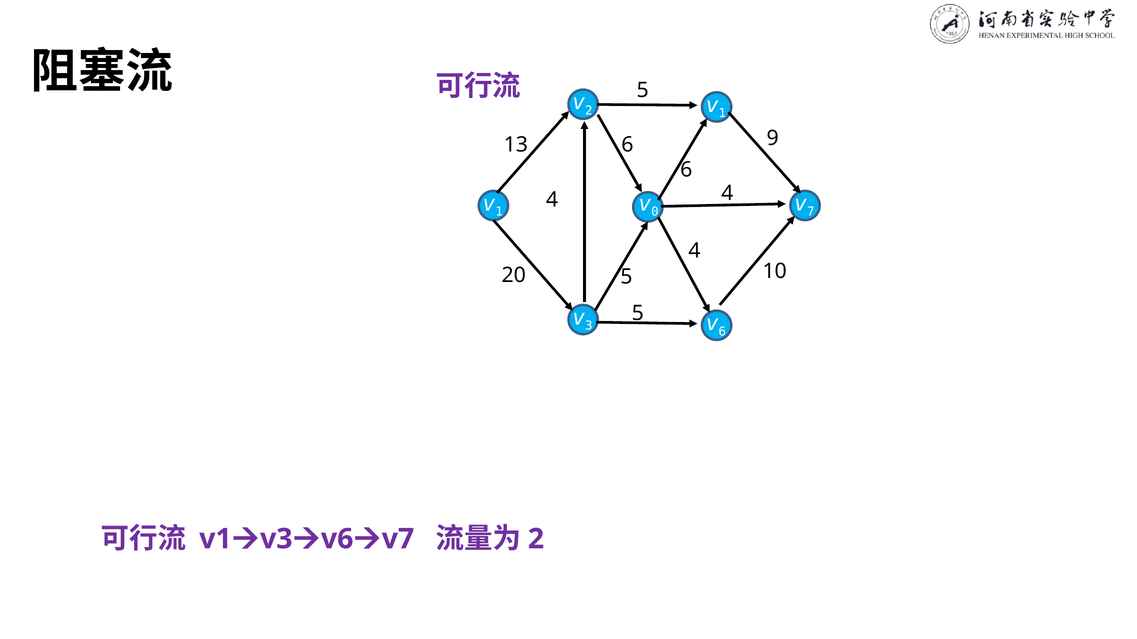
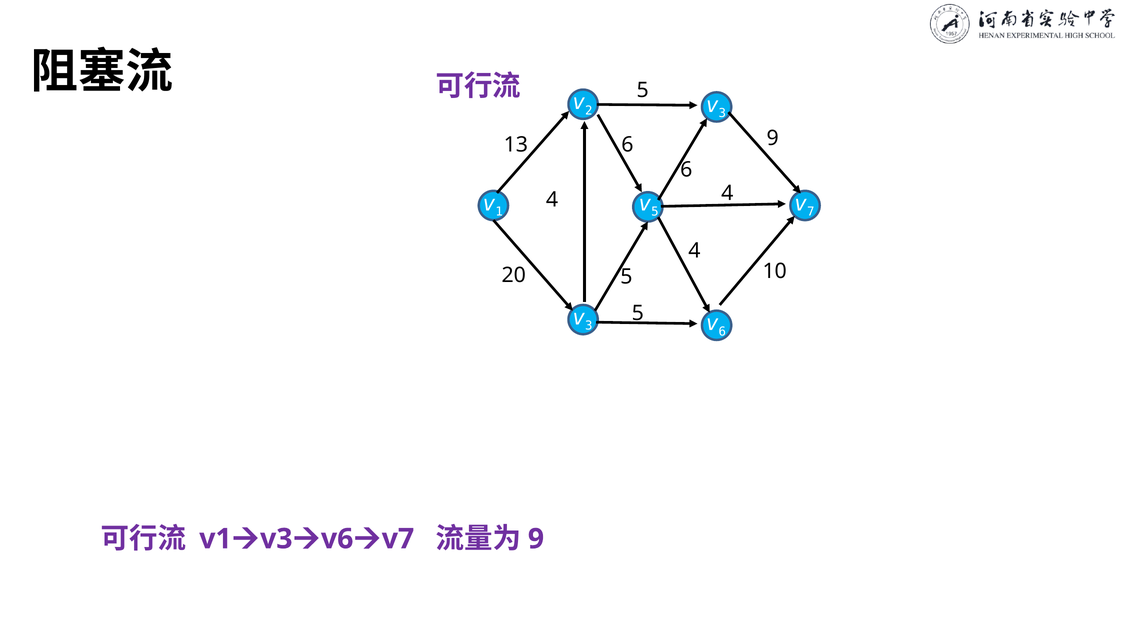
1 at (722, 113): 1 -> 3
0 at (655, 212): 0 -> 5
2 at (536, 539): 2 -> 9
